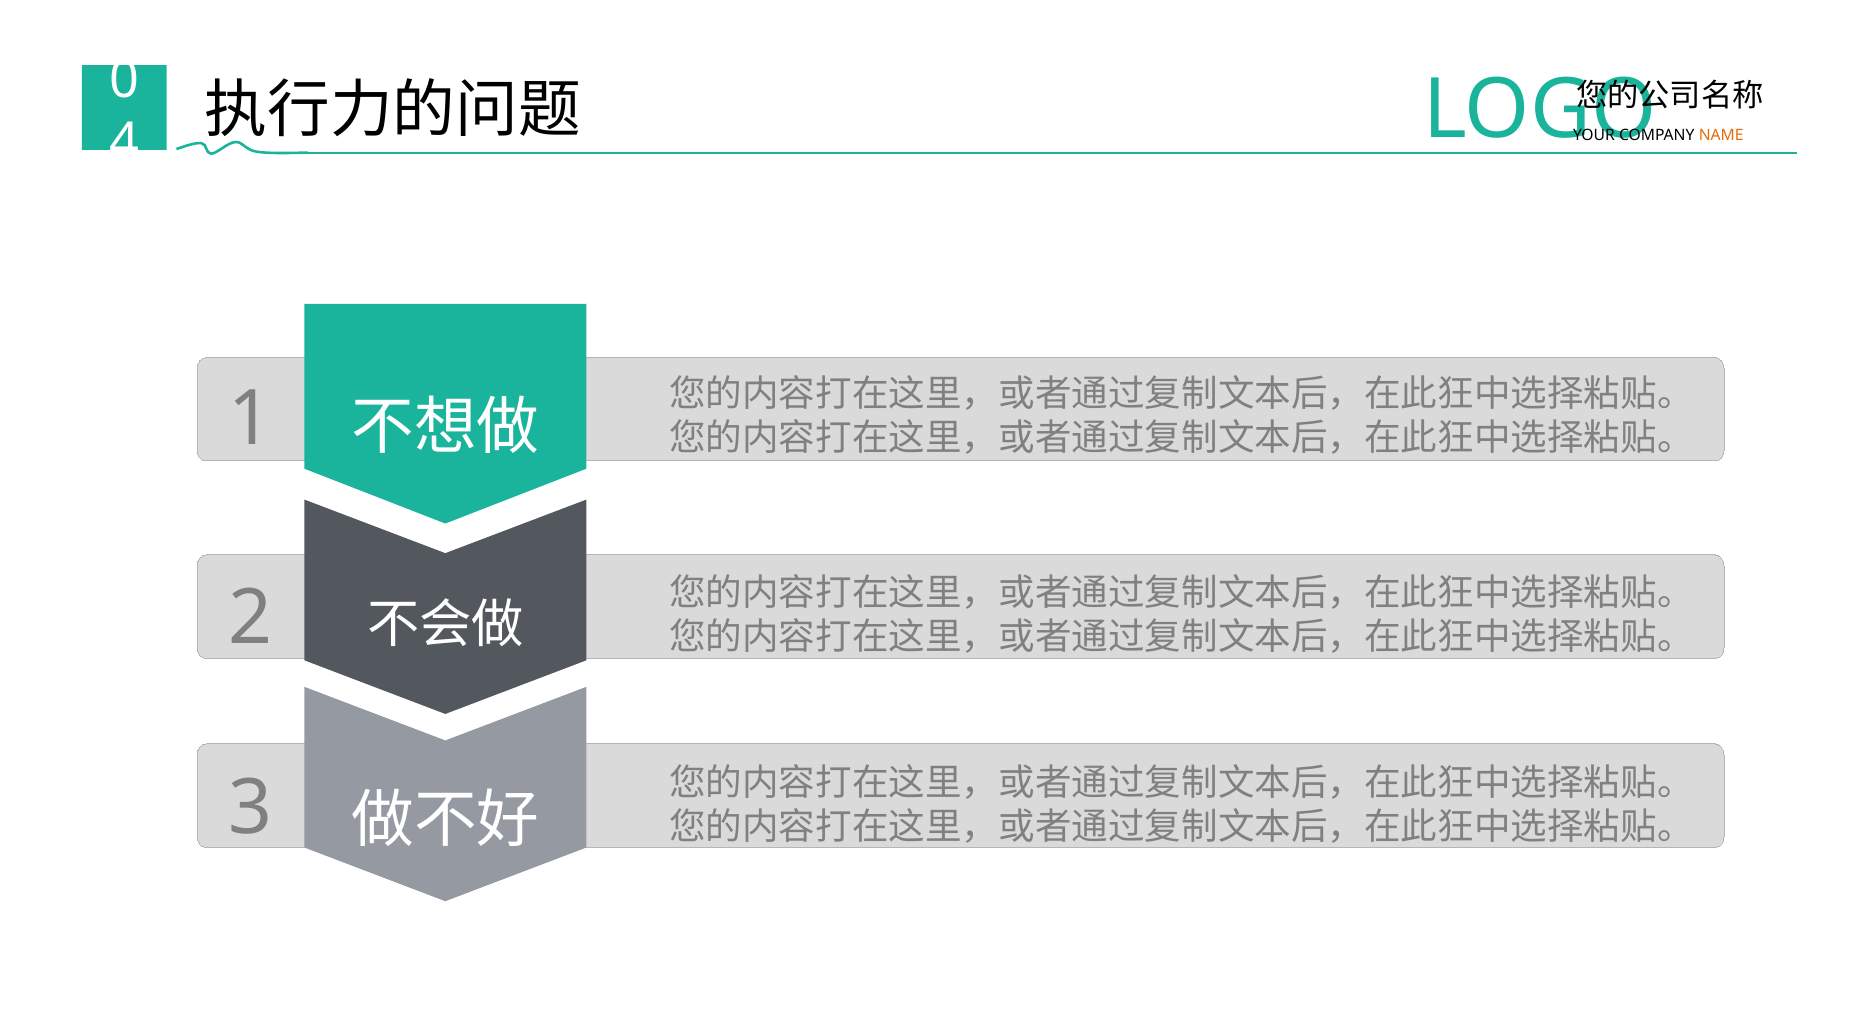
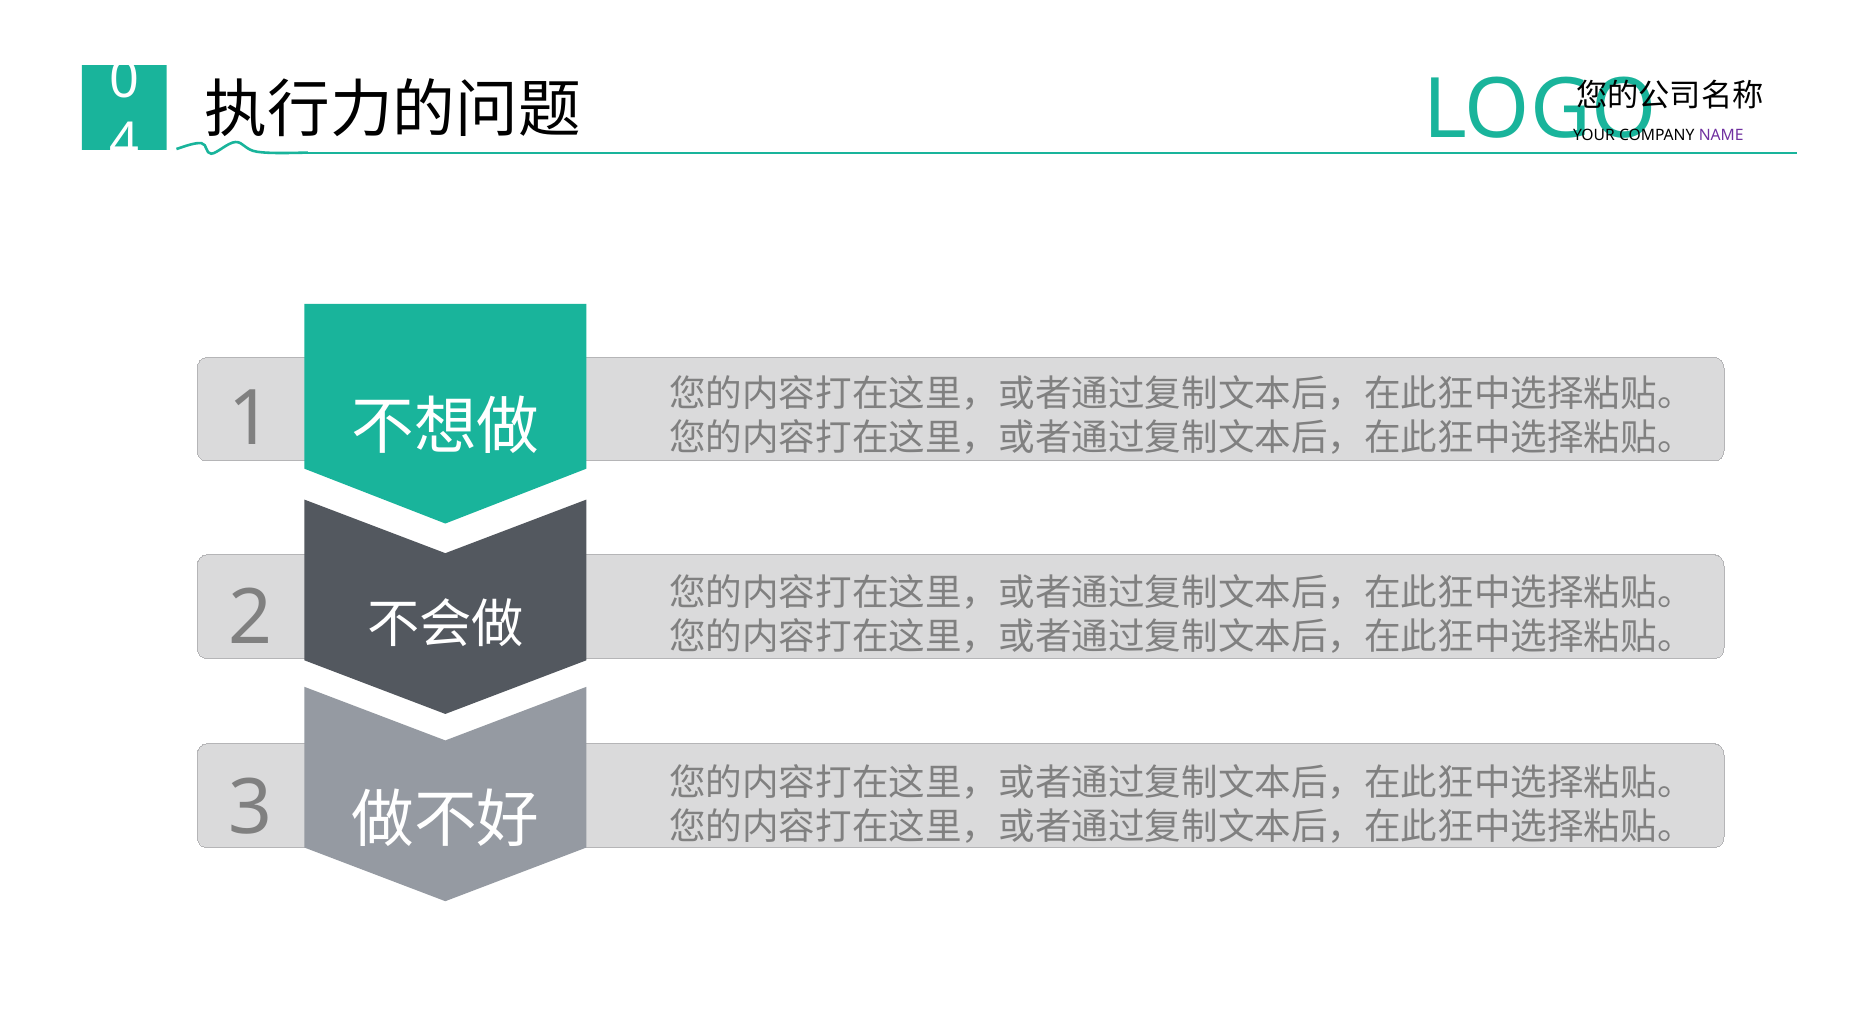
NAME colour: orange -> purple
